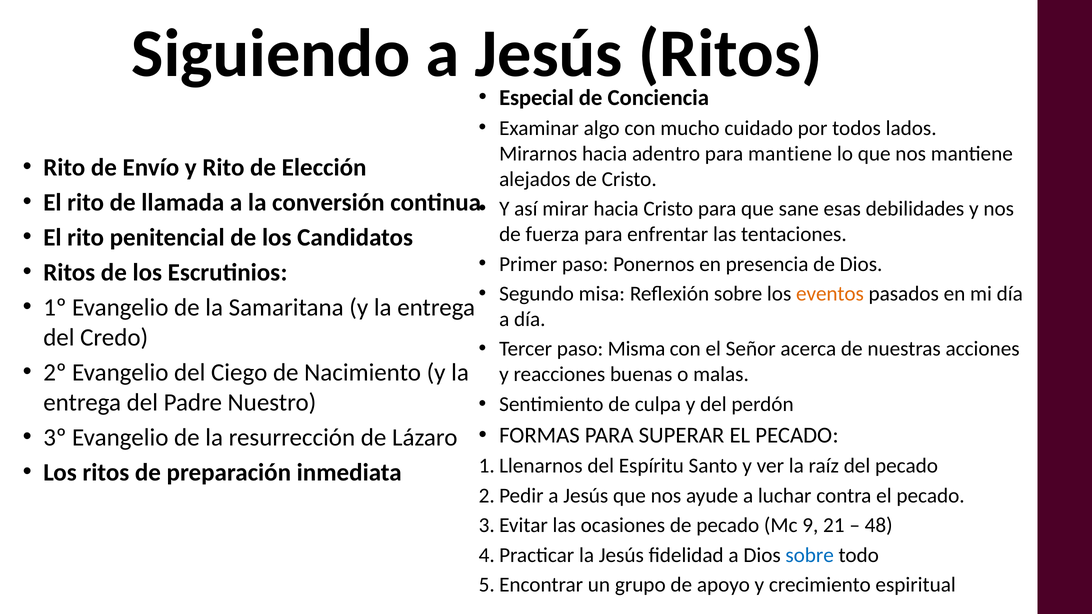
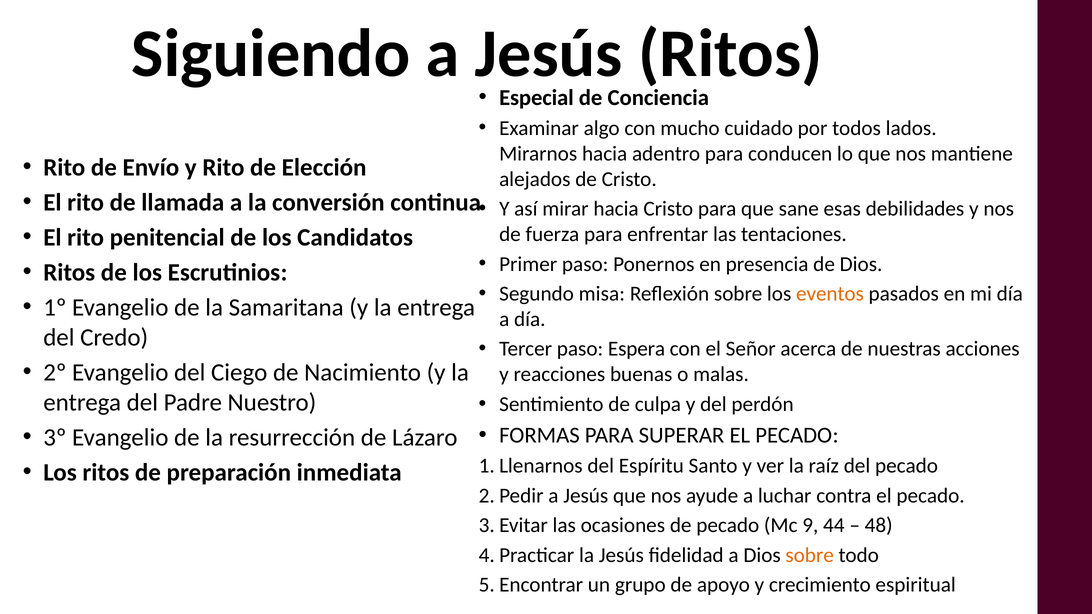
para mantiene: mantiene -> conducen
Misma: Misma -> Espera
21: 21 -> 44
sobre at (810, 555) colour: blue -> orange
